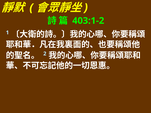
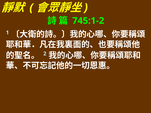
403:1-2: 403:1-2 -> 745:1-2
